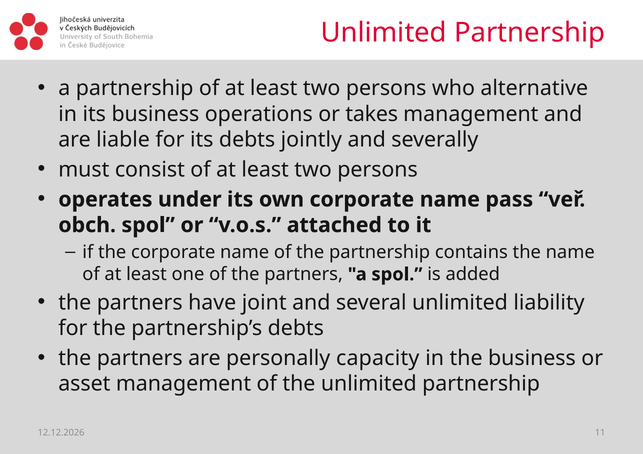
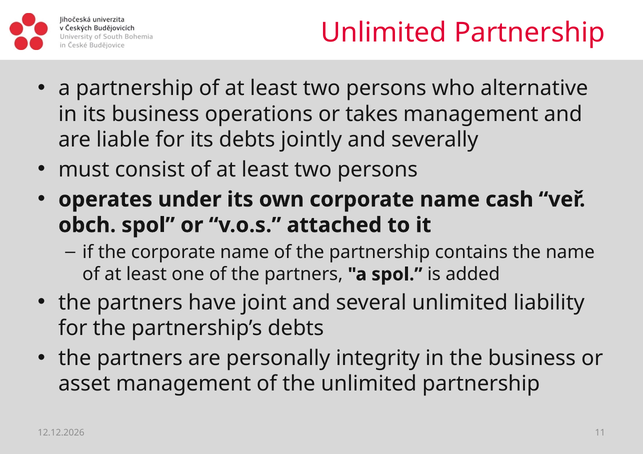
pass: pass -> cash
capacity: capacity -> integrity
